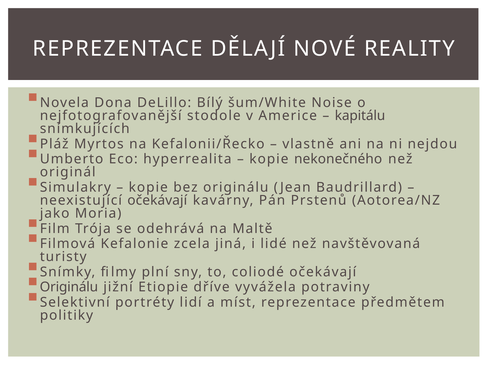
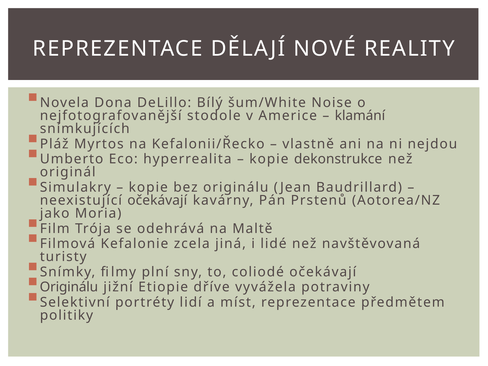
kapitálu: kapitálu -> klamání
nekonečného: nekonečného -> dekonstrukce
